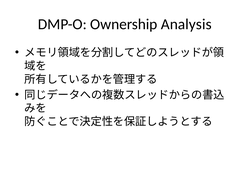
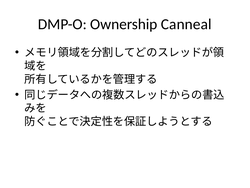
Analysis: Analysis -> Canneal
